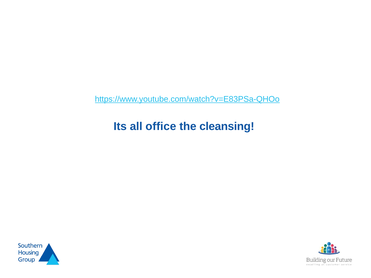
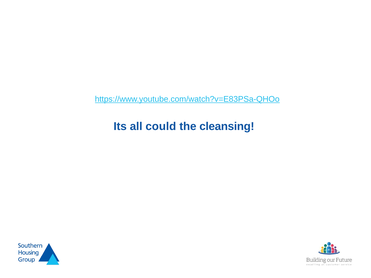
office: office -> could
